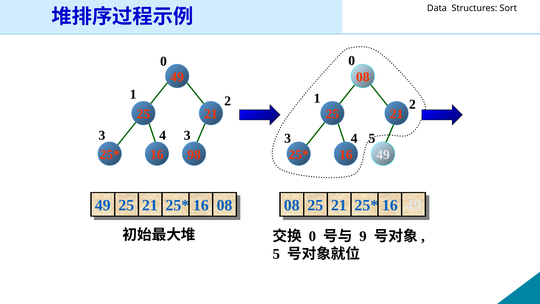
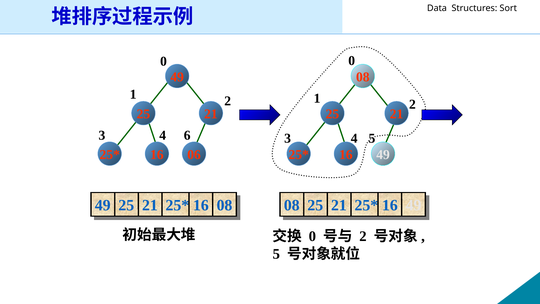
3 4 3: 3 -> 6
98: 98 -> 06
9 at (363, 236): 9 -> 2
